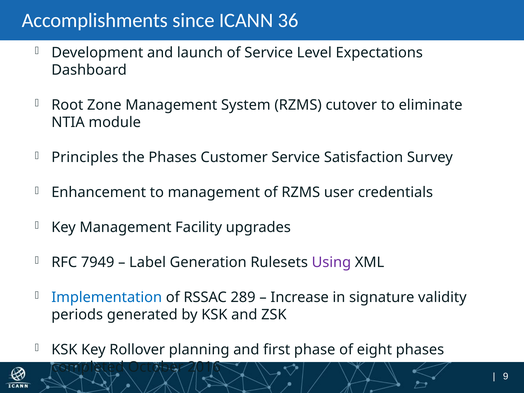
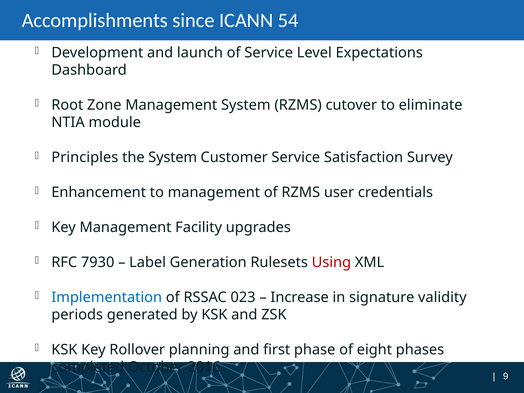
36: 36 -> 54
the Phases: Phases -> System
7949: 7949 -> 7930
Using colour: purple -> red
289: 289 -> 023
